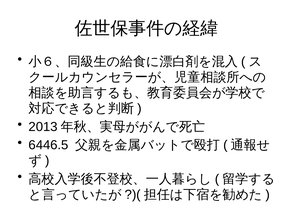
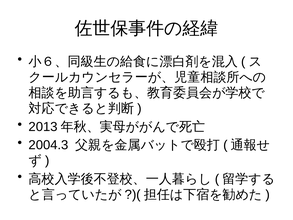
6446.5: 6446.5 -> 2004.3
